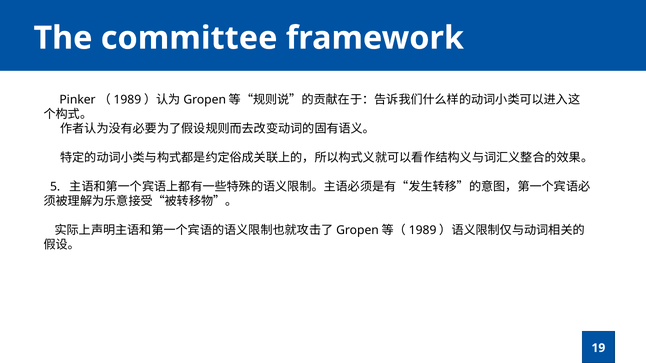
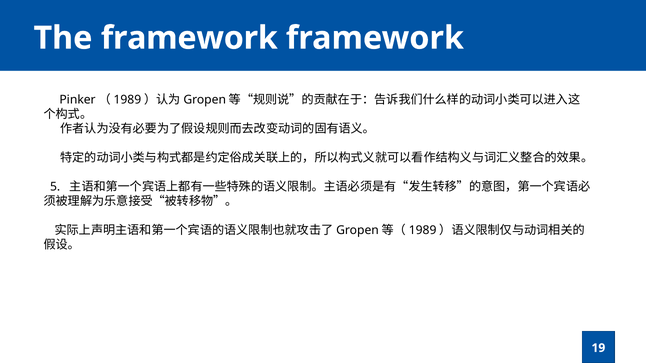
The committee: committee -> framework
